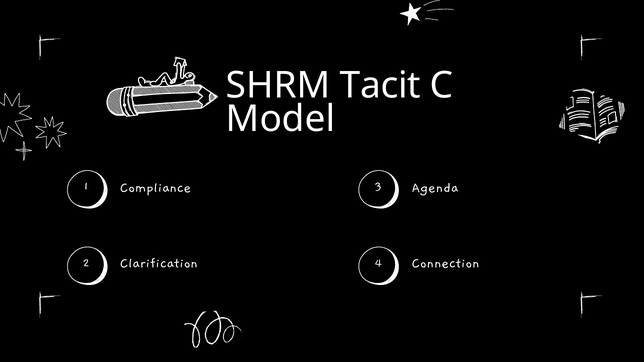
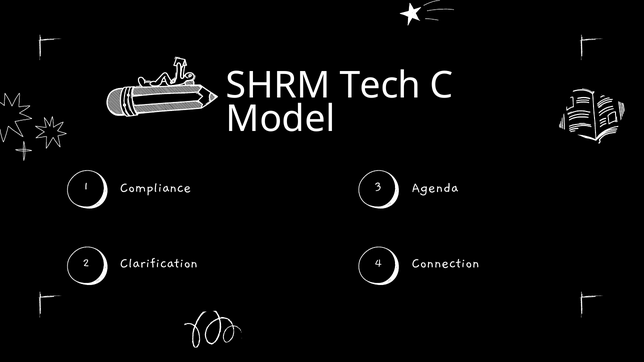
Tacit: Tacit -> Tech
